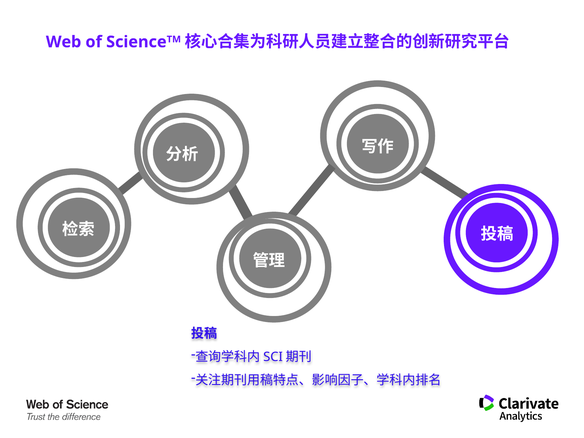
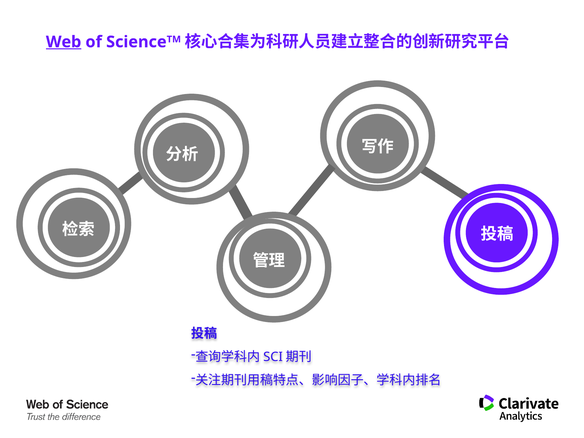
Web underline: none -> present
